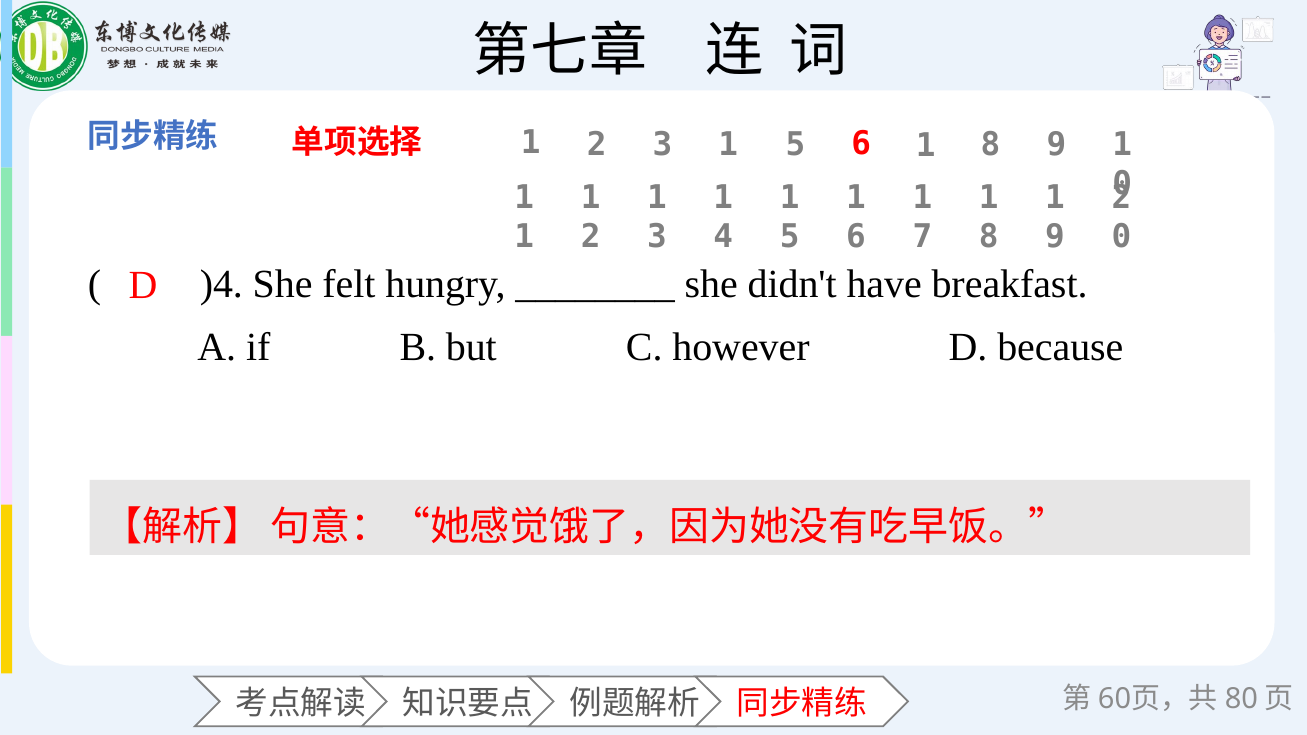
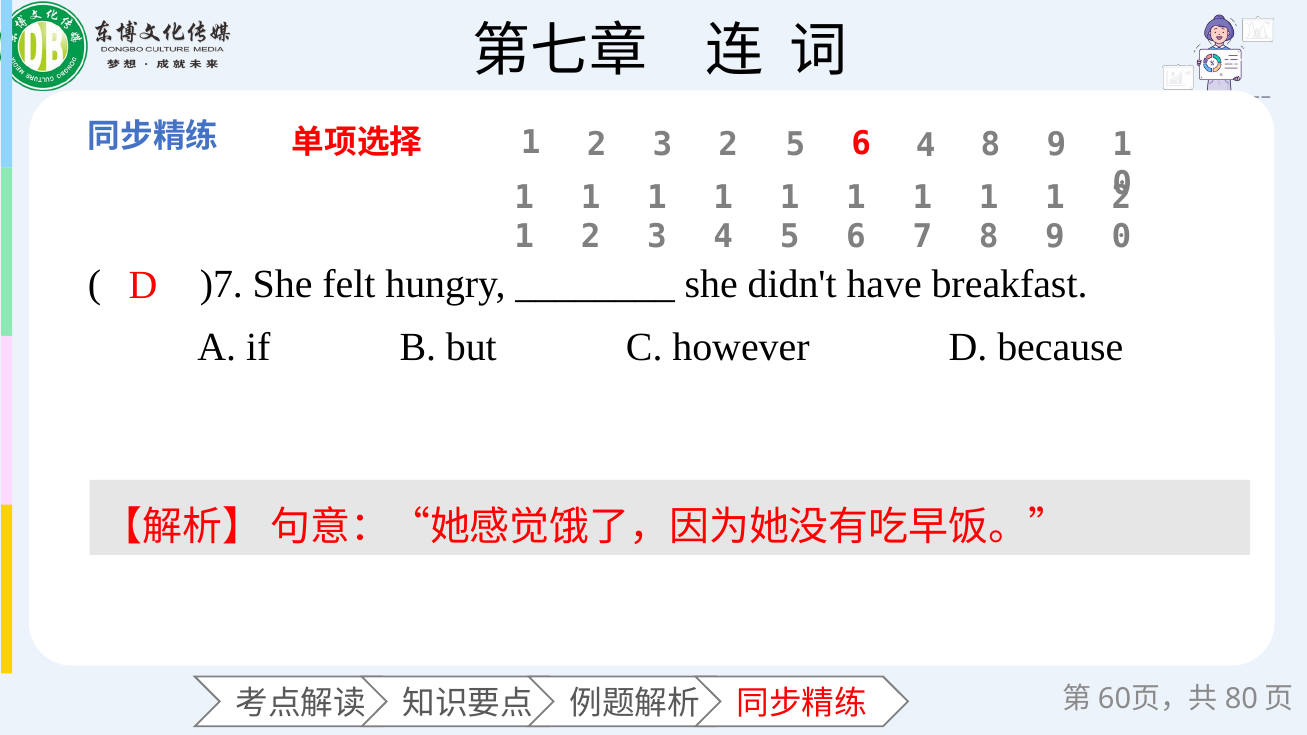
2 3 1: 1 -> 2
5 6 1: 1 -> 4
)4: )4 -> )7
